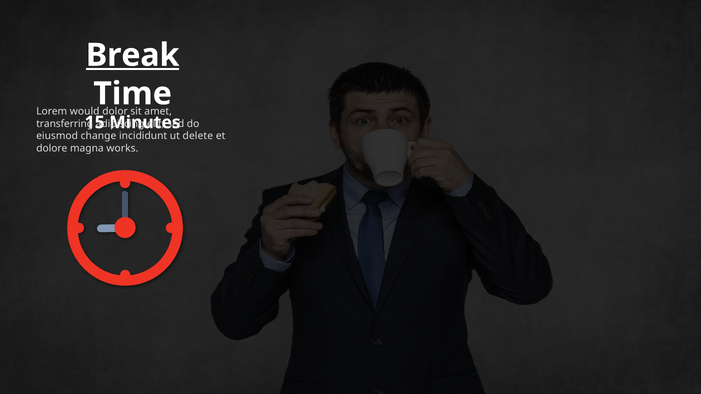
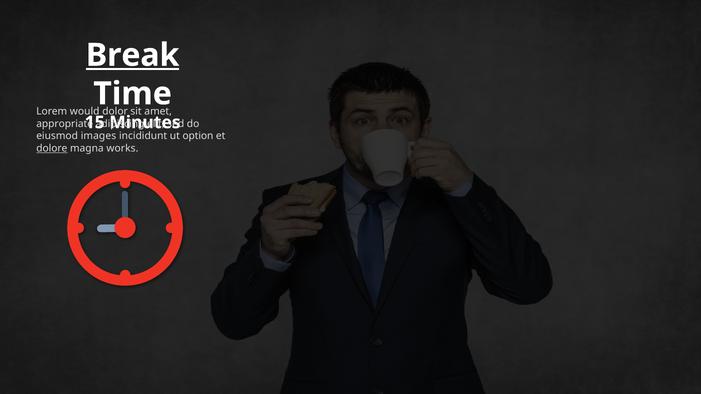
transferring: transferring -> appropriate
change: change -> images
delete: delete -> option
dolore underline: none -> present
